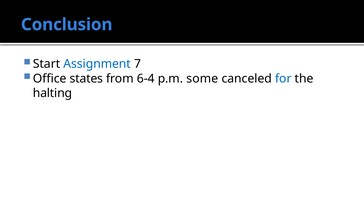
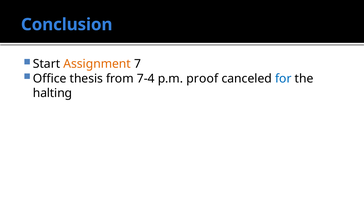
Assignment colour: blue -> orange
states: states -> thesis
6-4: 6-4 -> 7-4
some: some -> proof
